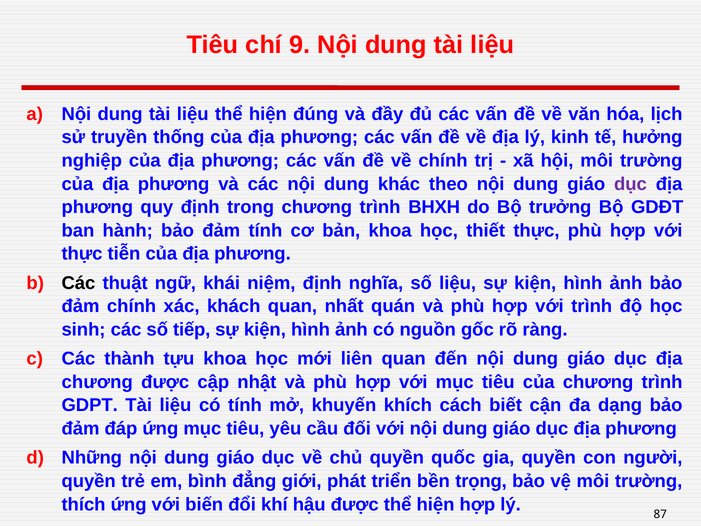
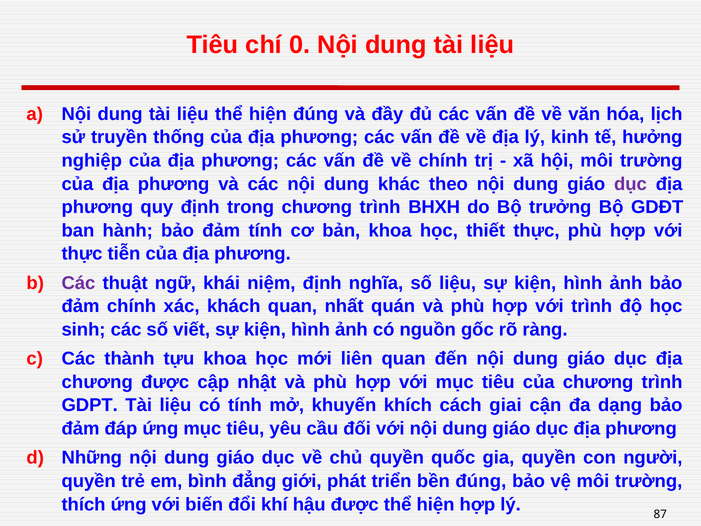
9: 9 -> 0
Các at (78, 283) colour: black -> purple
tiếp: tiếp -> viết
biết: biết -> giai
bền trọng: trọng -> đúng
